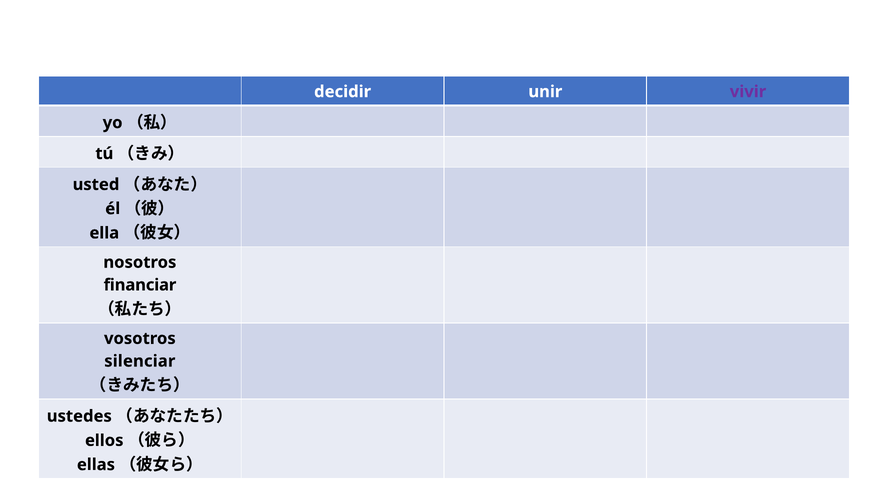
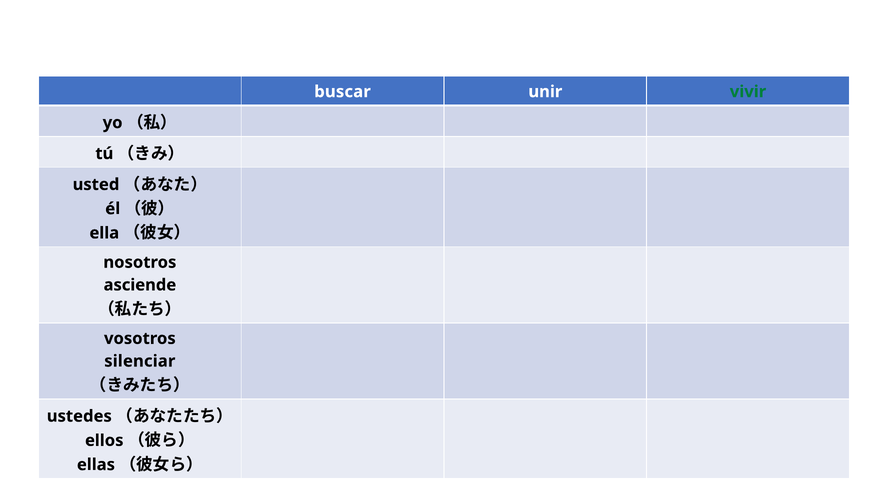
decidir: decidir -> buscar
vivir colour: purple -> green
financiar: financiar -> asciende
